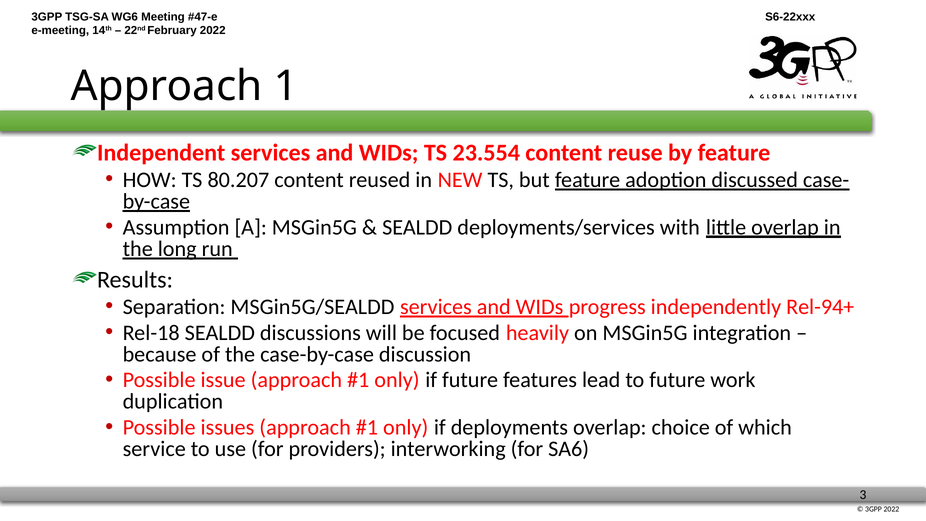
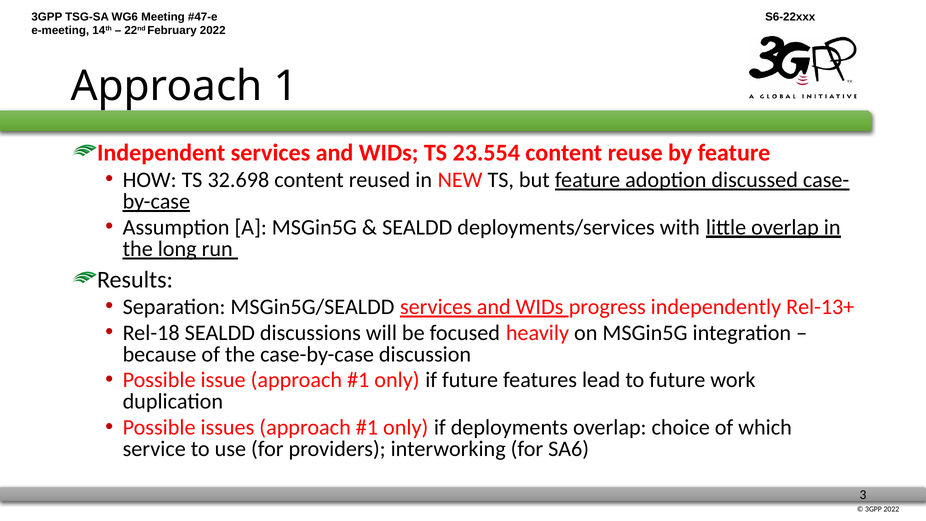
80.207: 80.207 -> 32.698
Rel-94+: Rel-94+ -> Rel-13+
